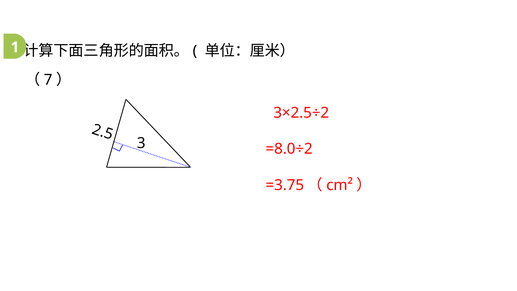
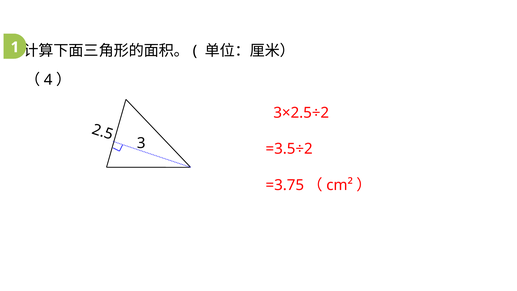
7: 7 -> 4
=8.0÷2: =8.0÷2 -> =3.5÷2
